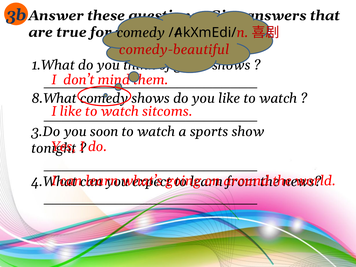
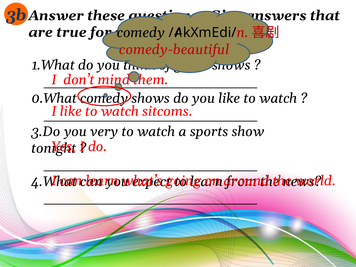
8.What: 8.What -> 0.What
soon: soon -> very
